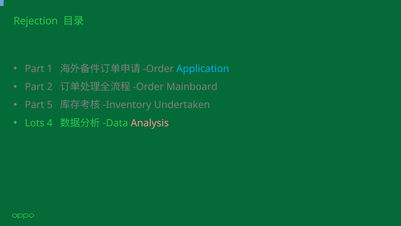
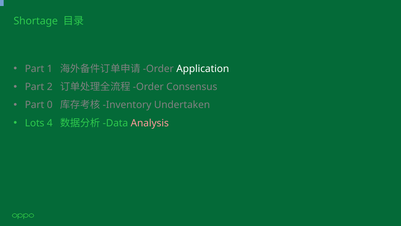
Rejection: Rejection -> Shortage
Application colour: light blue -> white
Mainboard: Mainboard -> Consensus
5: 5 -> 0
